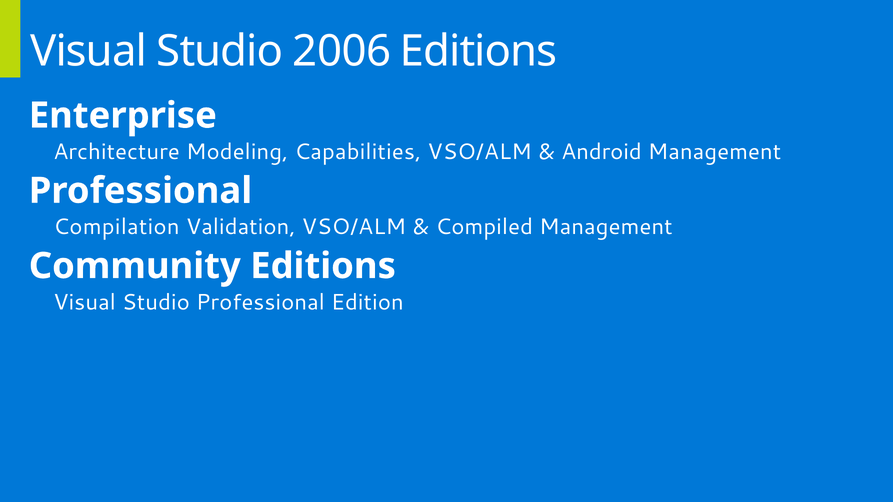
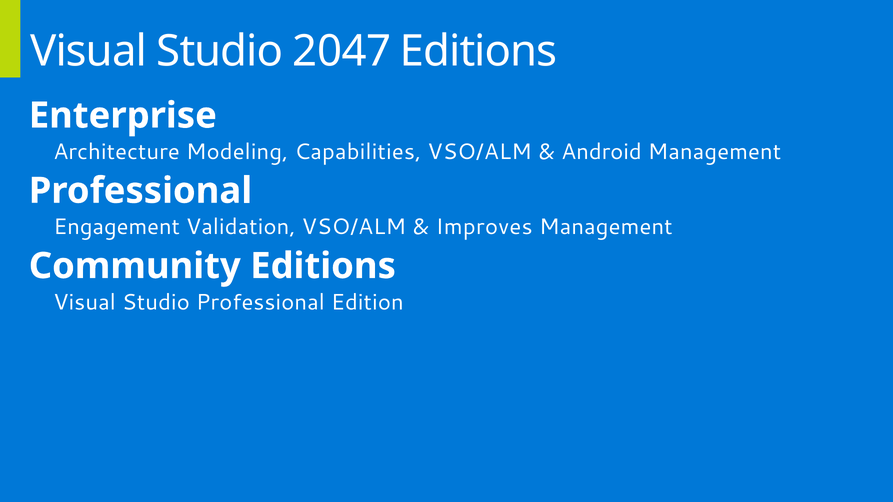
2006: 2006 -> 2047
Compilation: Compilation -> Engagement
Compiled: Compiled -> Improves
